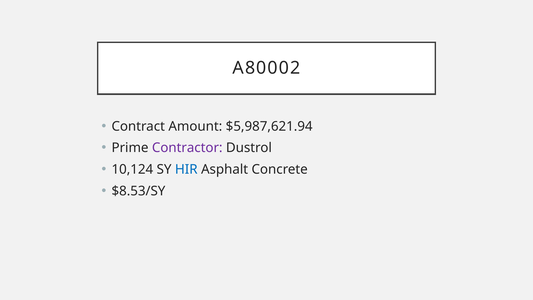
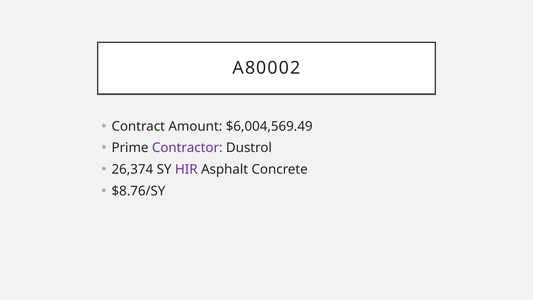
$5,987,621.94: $5,987,621.94 -> $6,004,569.49
10,124: 10,124 -> 26,374
HIR colour: blue -> purple
$8.53/SY: $8.53/SY -> $8.76/SY
